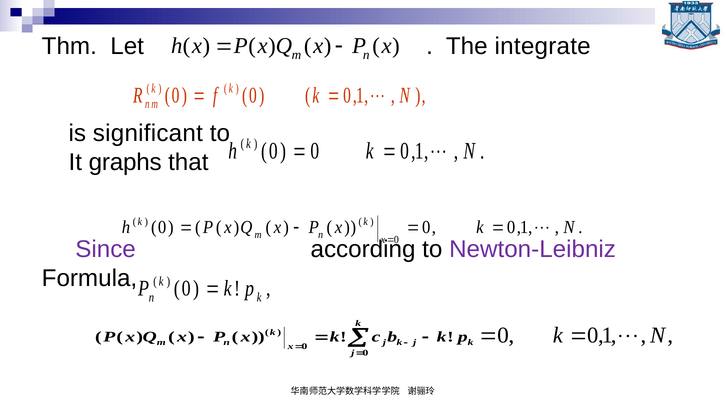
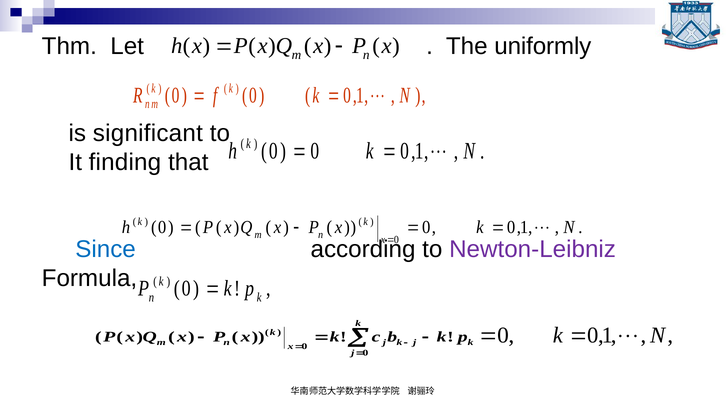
integrate: integrate -> uniformly
graphs: graphs -> finding
Since colour: purple -> blue
